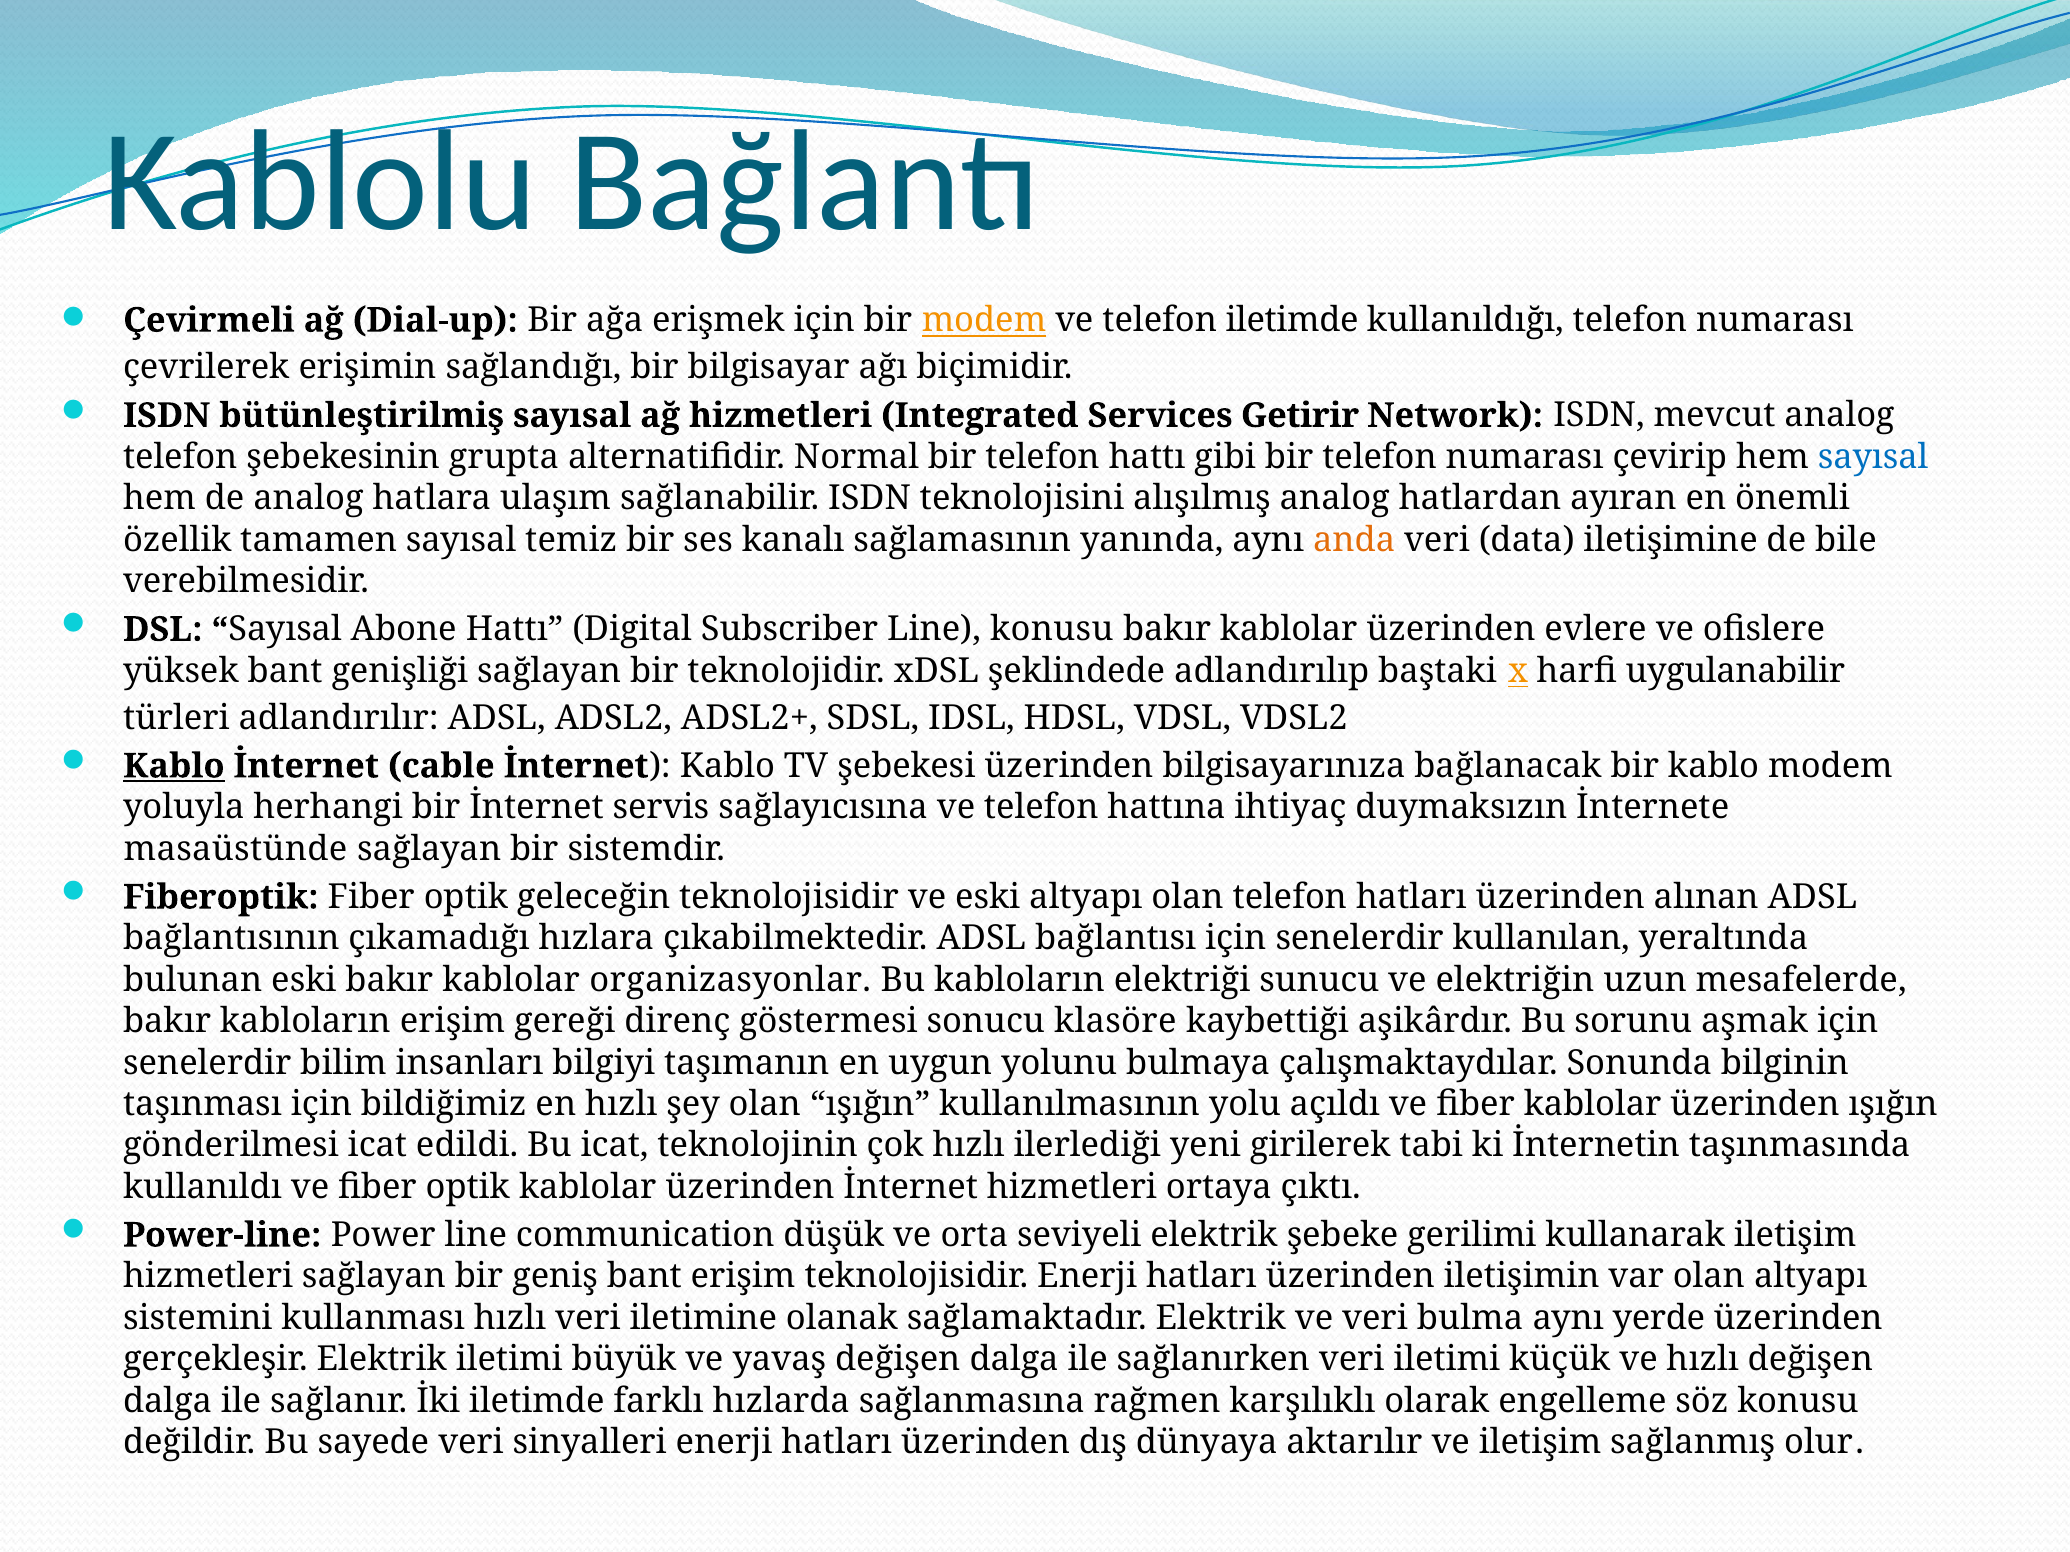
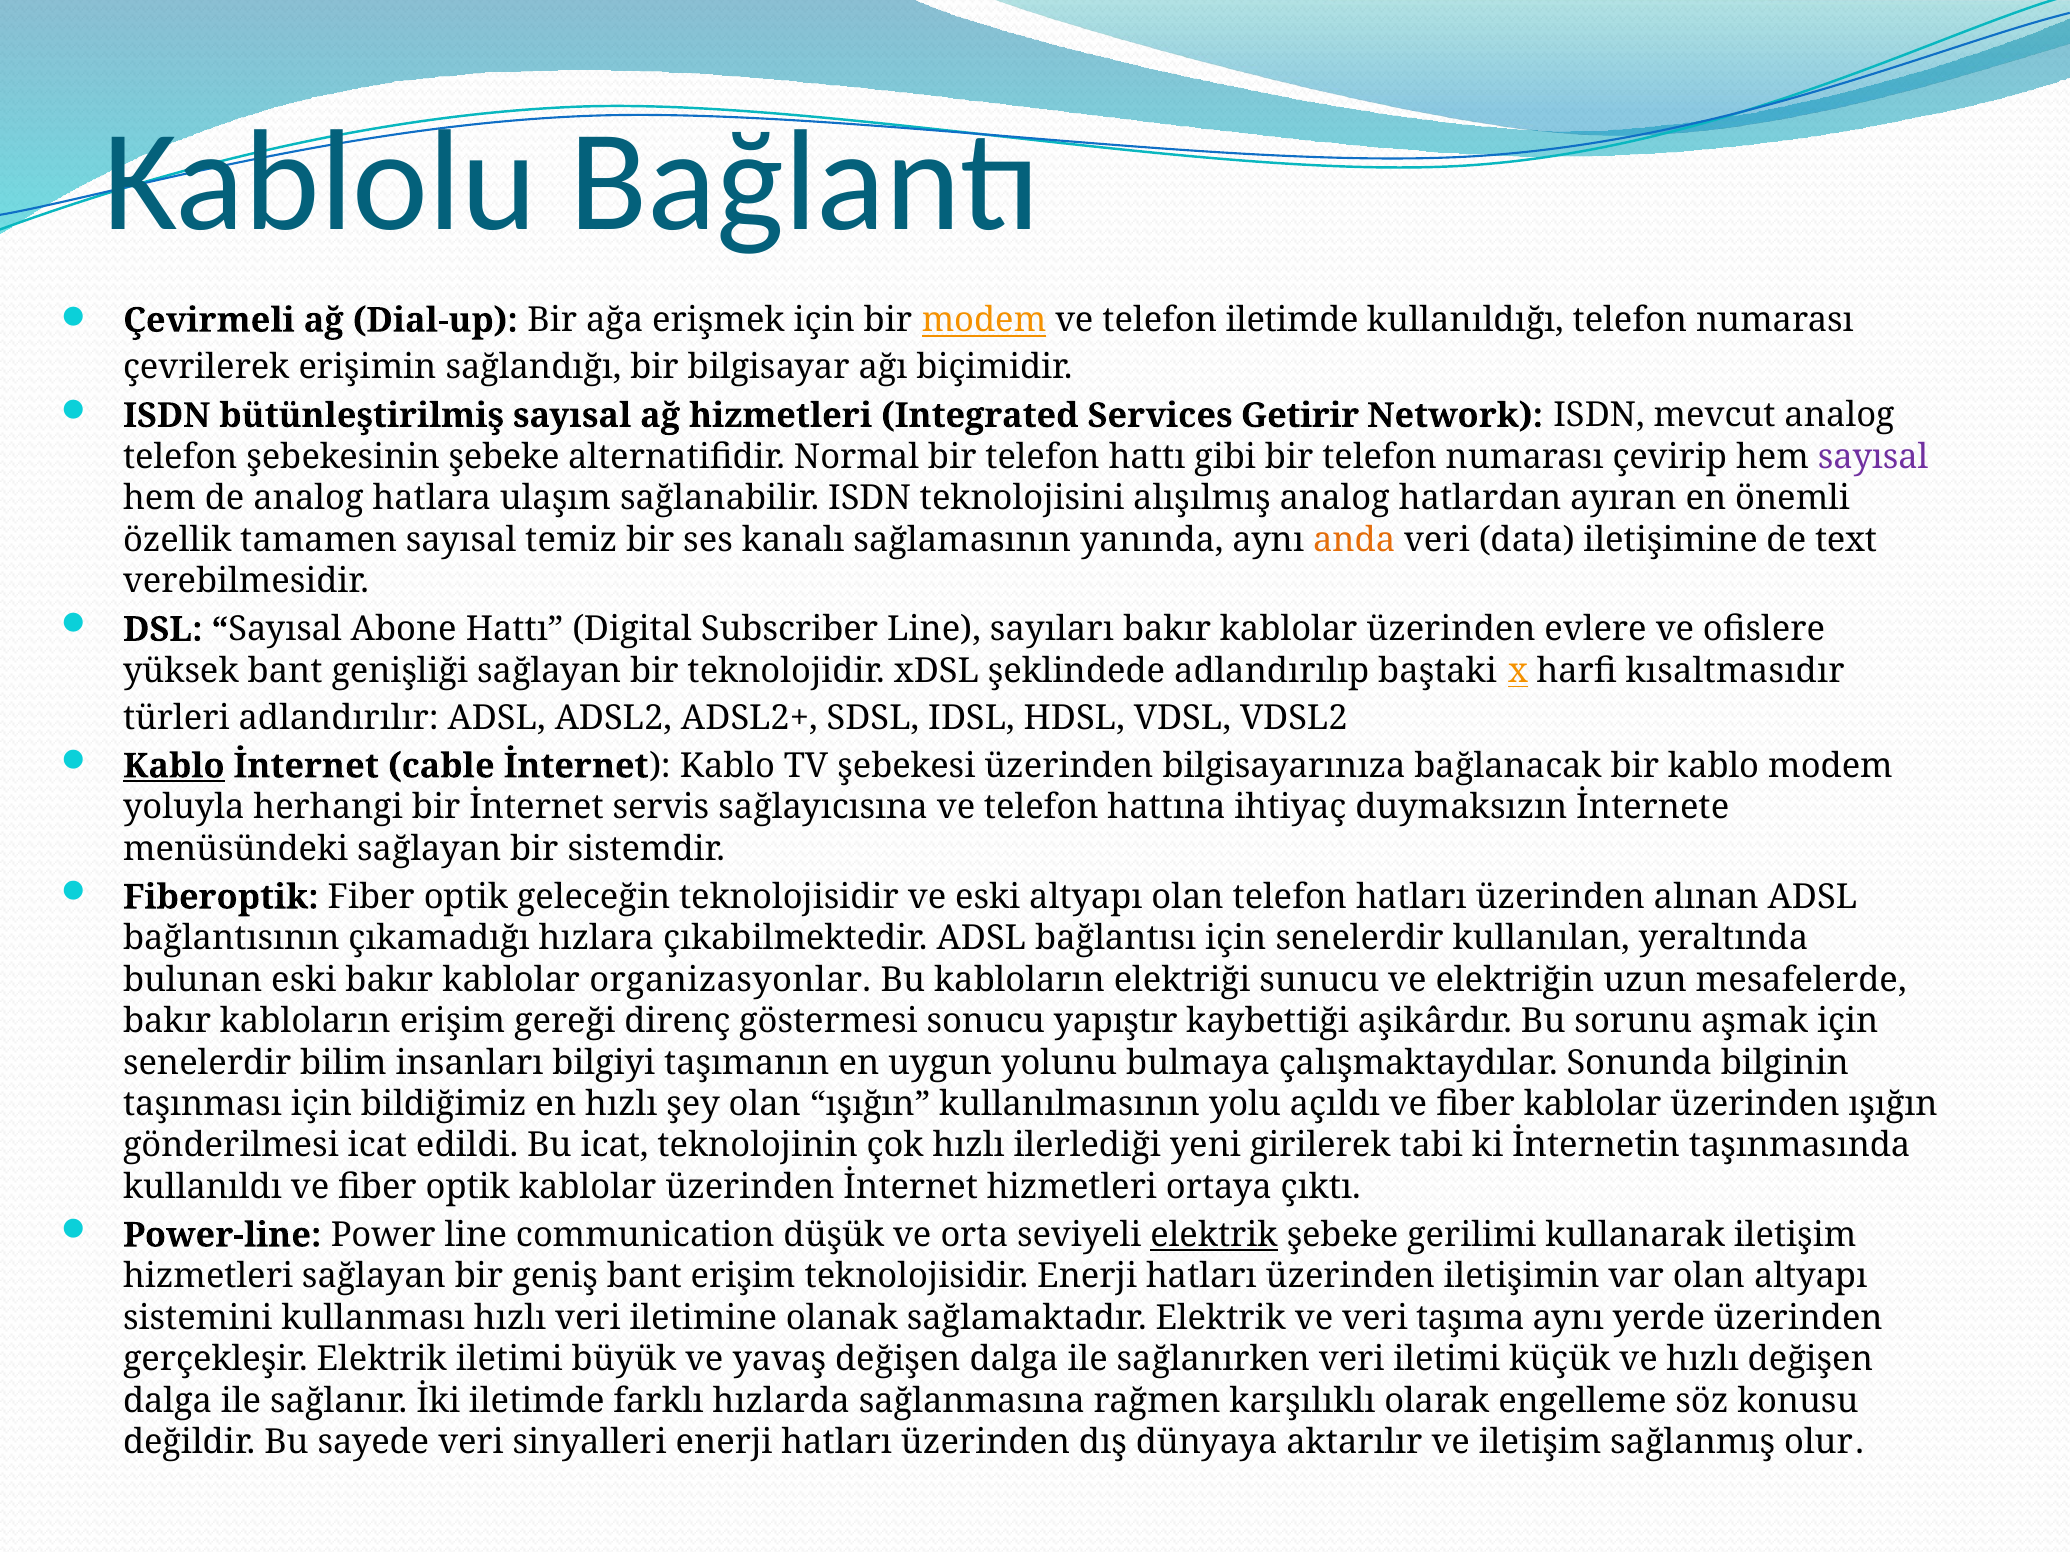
şebekesinin grupta: grupta -> şebeke
sayısal at (1873, 457) colour: blue -> purple
bile: bile -> text
Line konusu: konusu -> sayıları
uygulanabilir: uygulanabilir -> kısaltmasıdır
masaüstünde: masaüstünde -> menüsündeki
klasöre: klasöre -> yapıştır
elektrik at (1214, 1236) underline: none -> present
bulma: bulma -> taşıma
